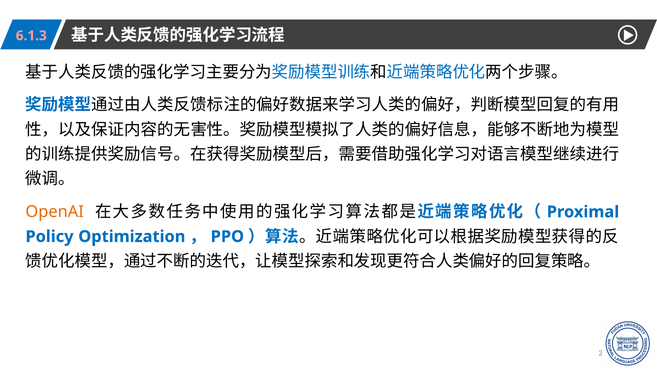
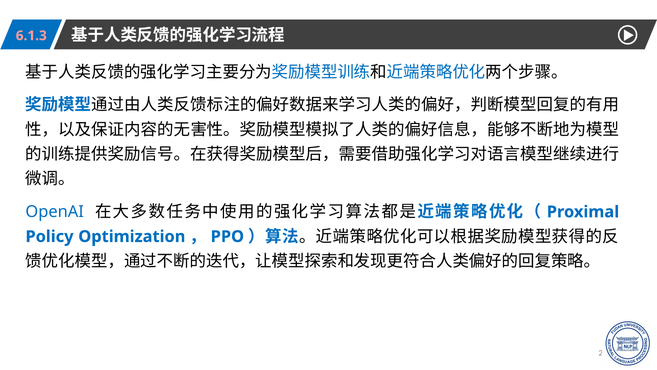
OpenAI colour: orange -> blue
